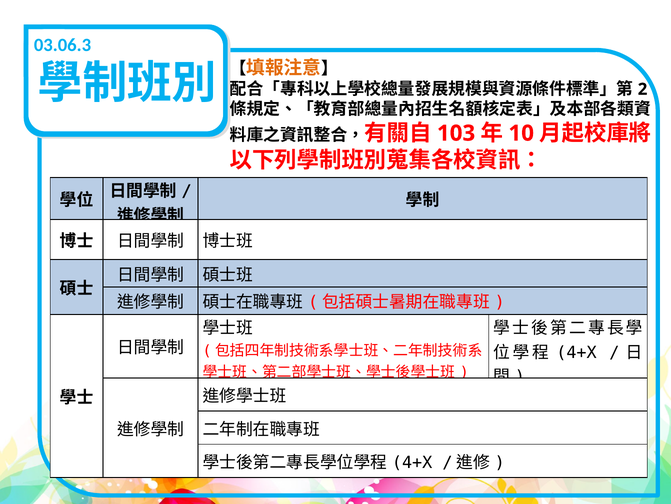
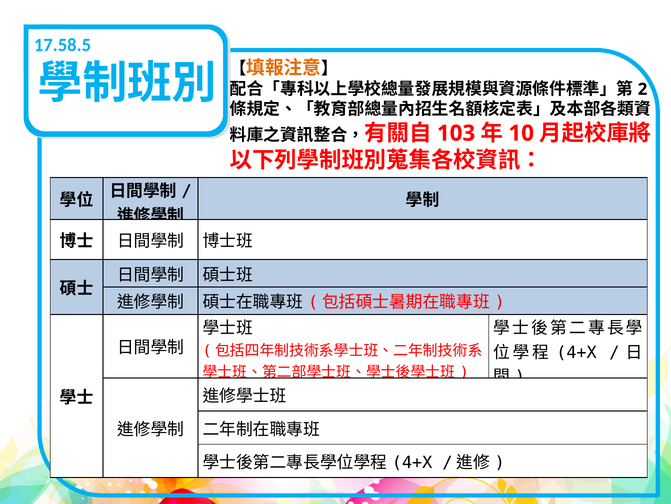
03.06.3: 03.06.3 -> 17.58.5
